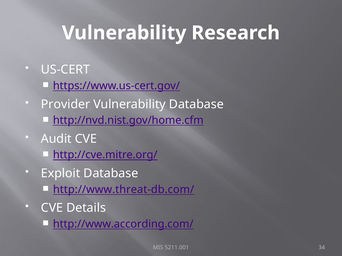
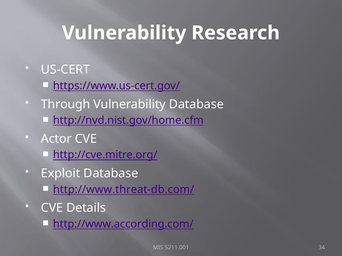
Provider: Provider -> Through
Audit: Audit -> Actor
